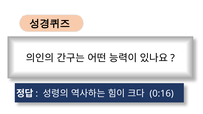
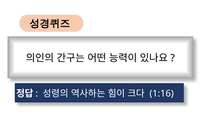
0:16: 0:16 -> 1:16
